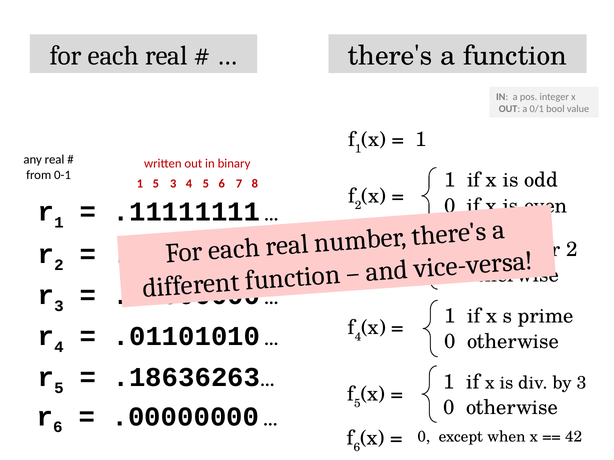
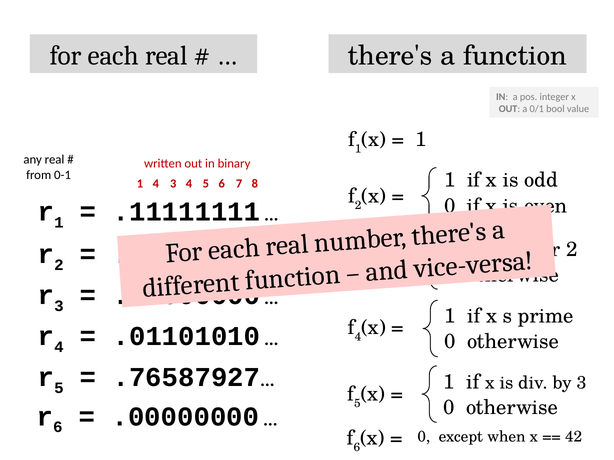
1 5: 5 -> 4
.18636263: .18636263 -> .76587927
